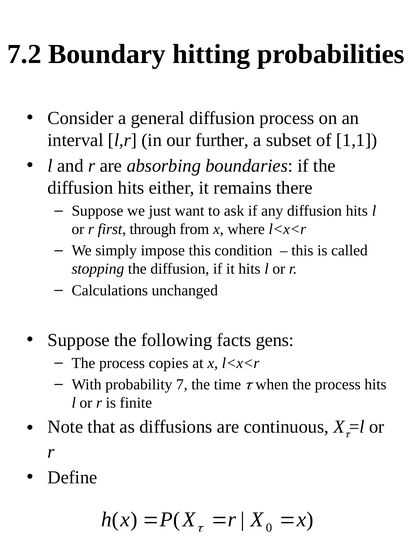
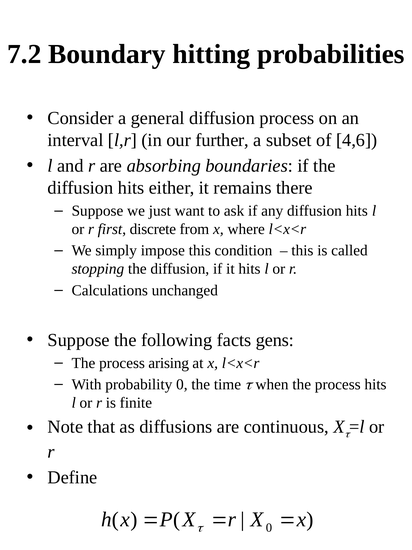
1,1: 1,1 -> 4,6
through: through -> discrete
copies: copies -> arising
probability 7: 7 -> 0
